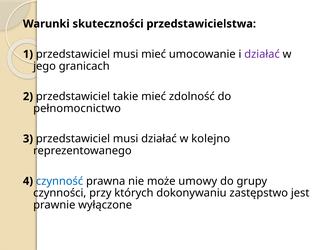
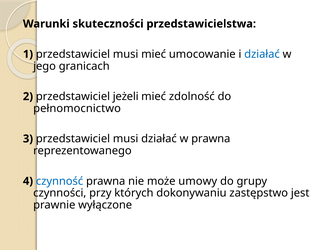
działać at (262, 54) colour: purple -> blue
takie: takie -> jeżeli
w kolejno: kolejno -> prawna
